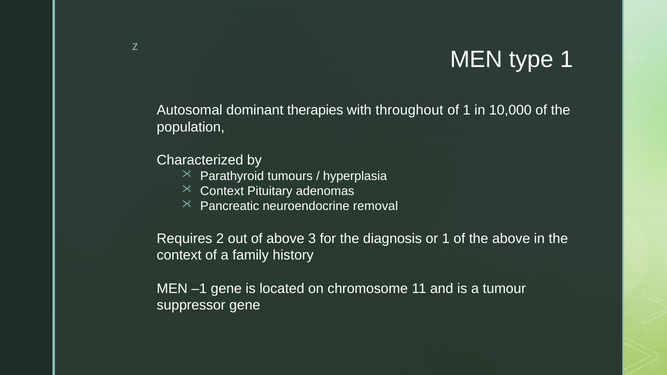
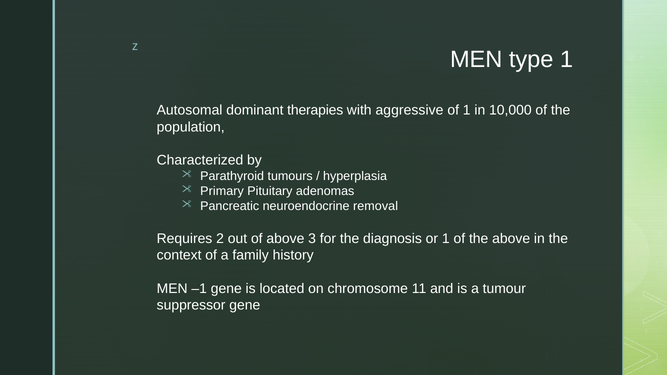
throughout: throughout -> aggressive
Context at (222, 191): Context -> Primary
